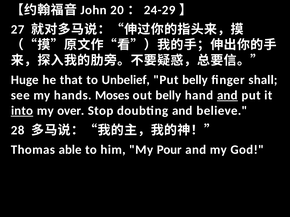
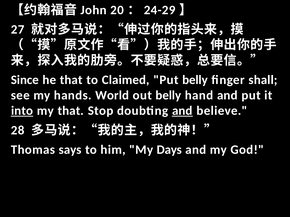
Huge: Huge -> Since
Unbelief: Unbelief -> Claimed
Moses: Moses -> World
and at (227, 95) underline: present -> none
my over: over -> that
and at (182, 111) underline: none -> present
able: able -> says
Pour: Pour -> Days
